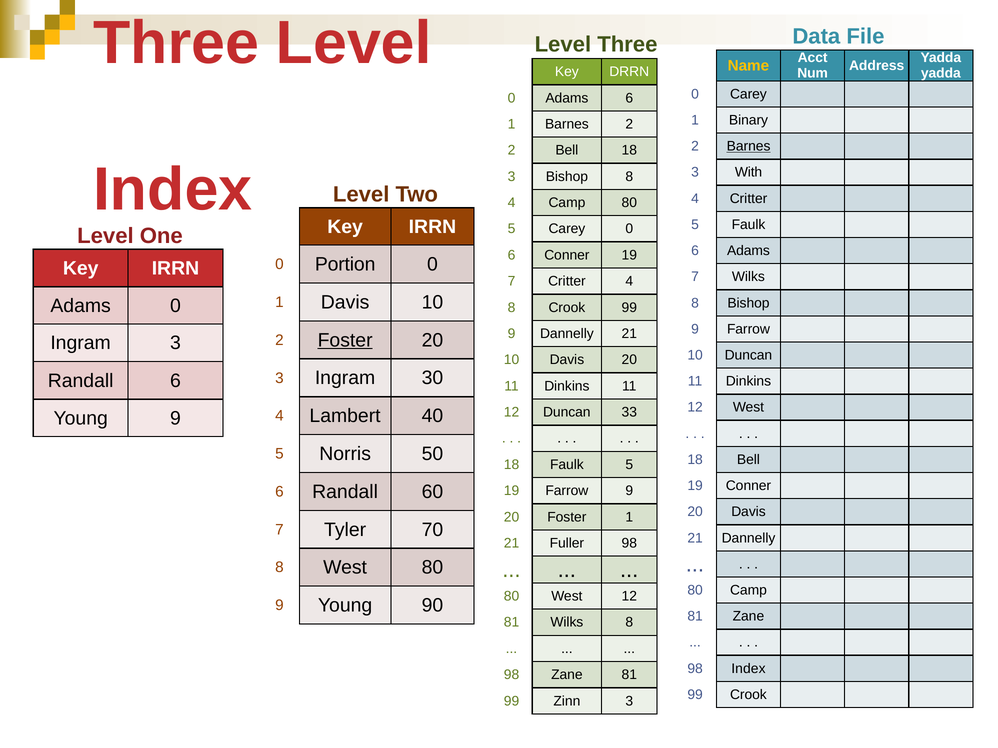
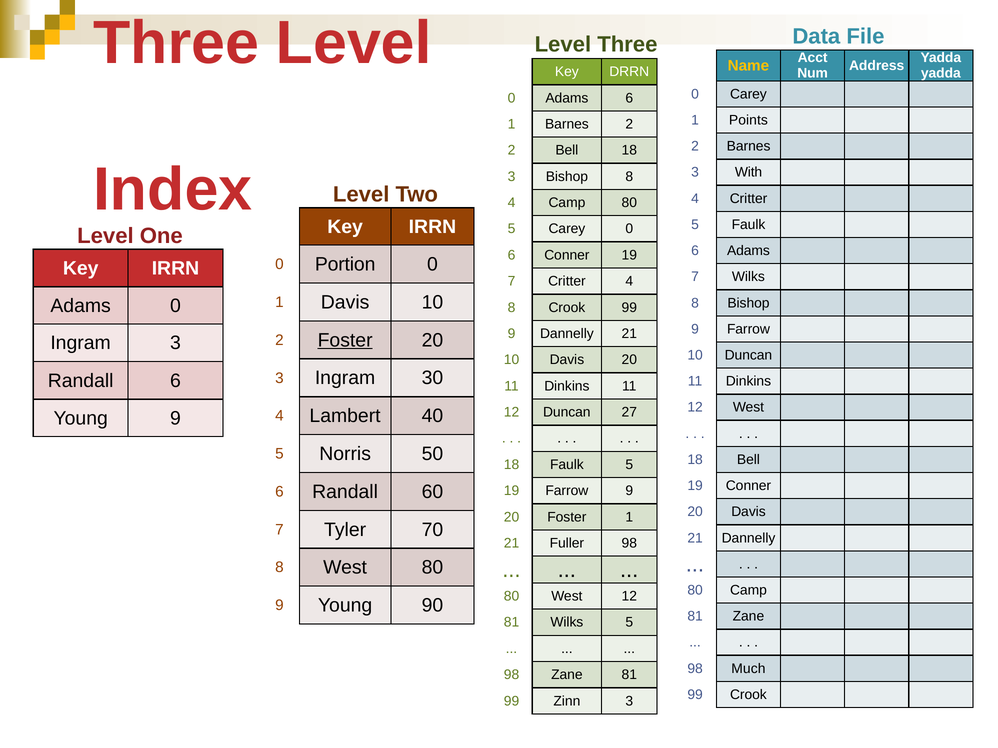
Binary: Binary -> Points
Barnes at (749, 146) underline: present -> none
33: 33 -> 27
81 Wilks 8: 8 -> 5
98 Index: Index -> Much
